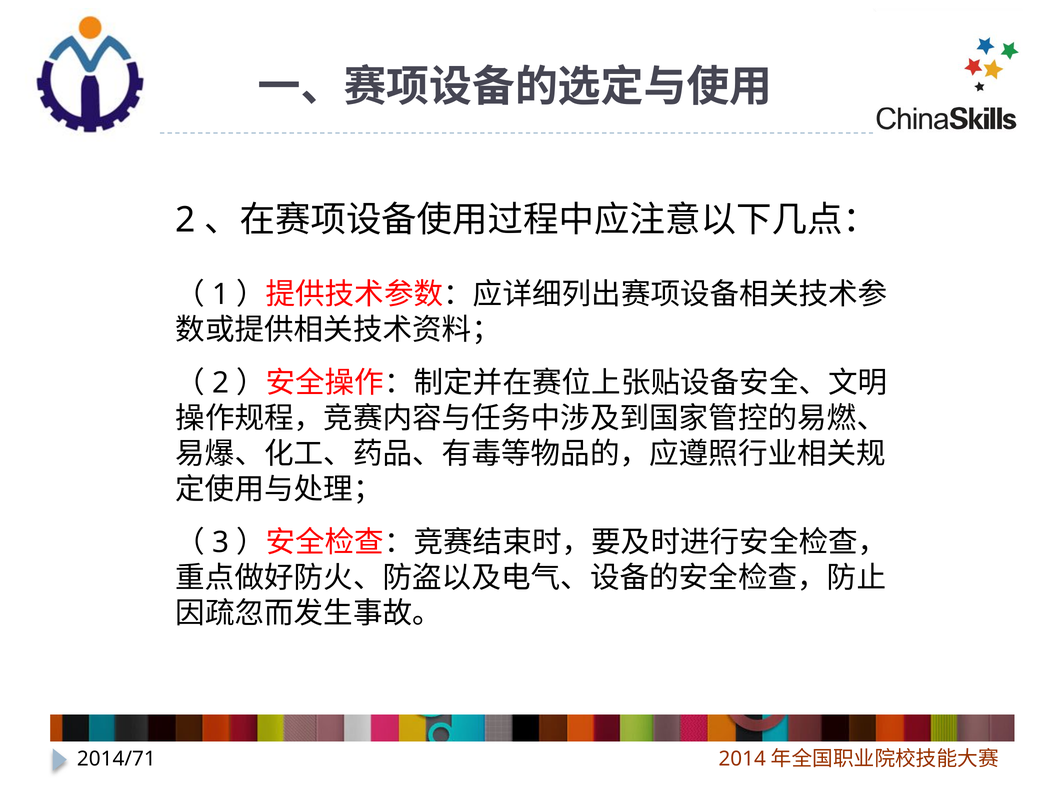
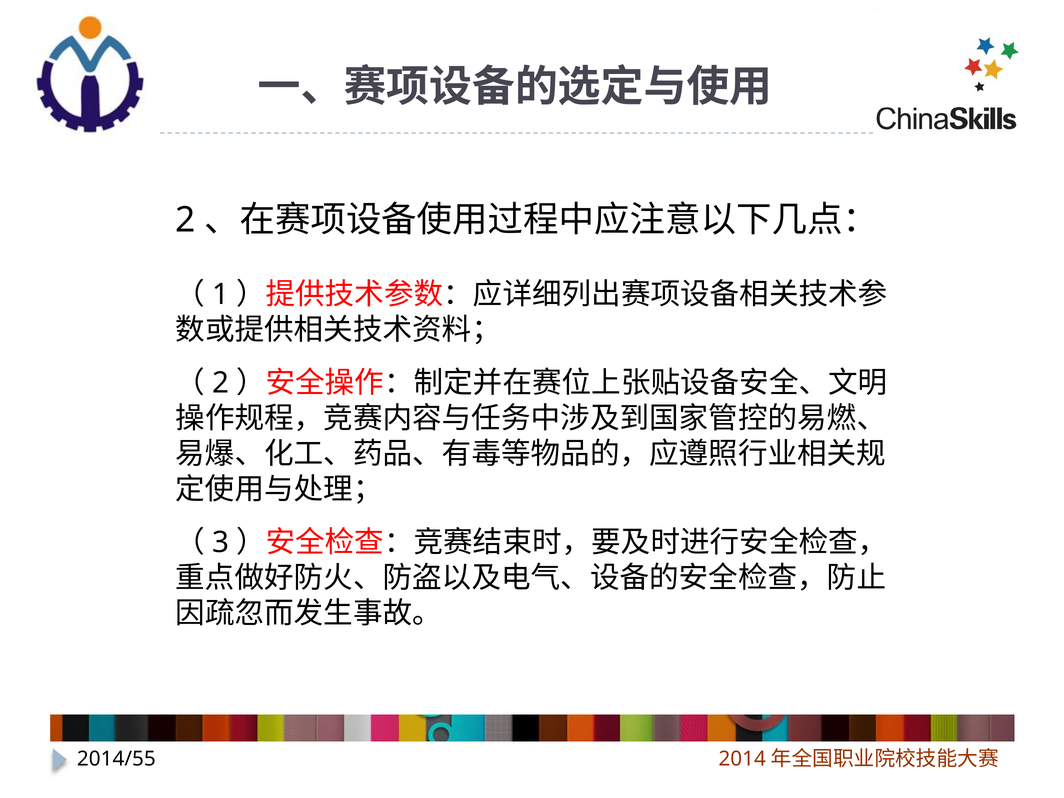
2014/71: 2014/71 -> 2014/55
